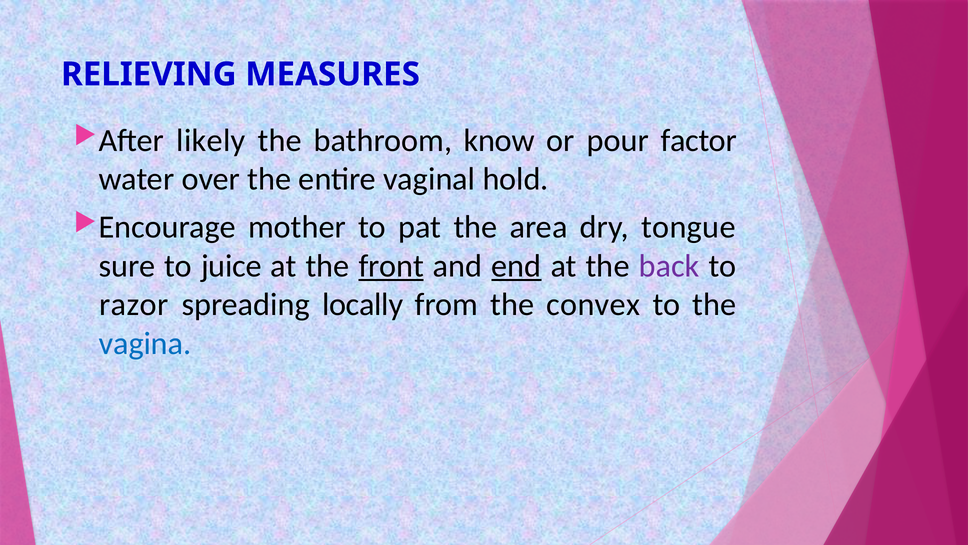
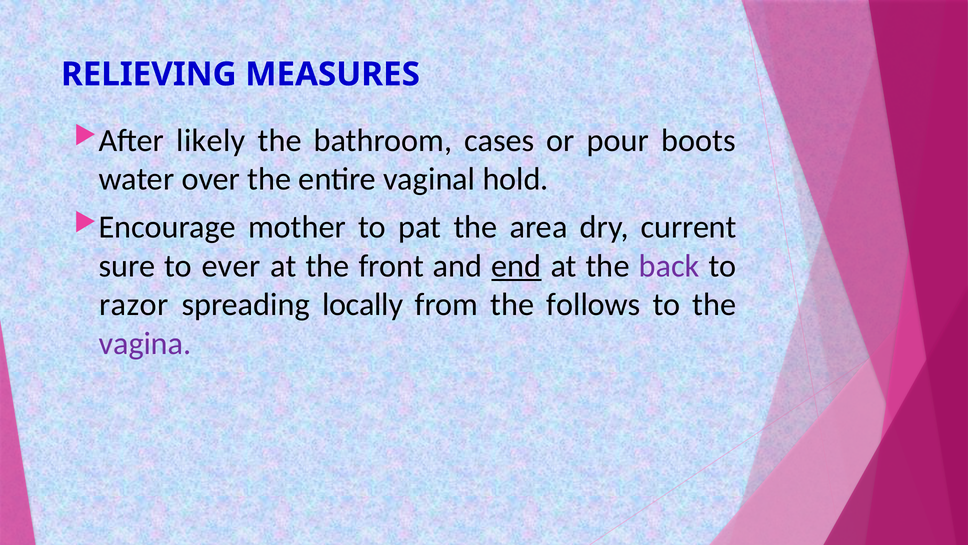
know: know -> cases
factor: factor -> boots
tongue: tongue -> current
juice: juice -> ever
front underline: present -> none
convex: convex -> follows
vagina colour: blue -> purple
